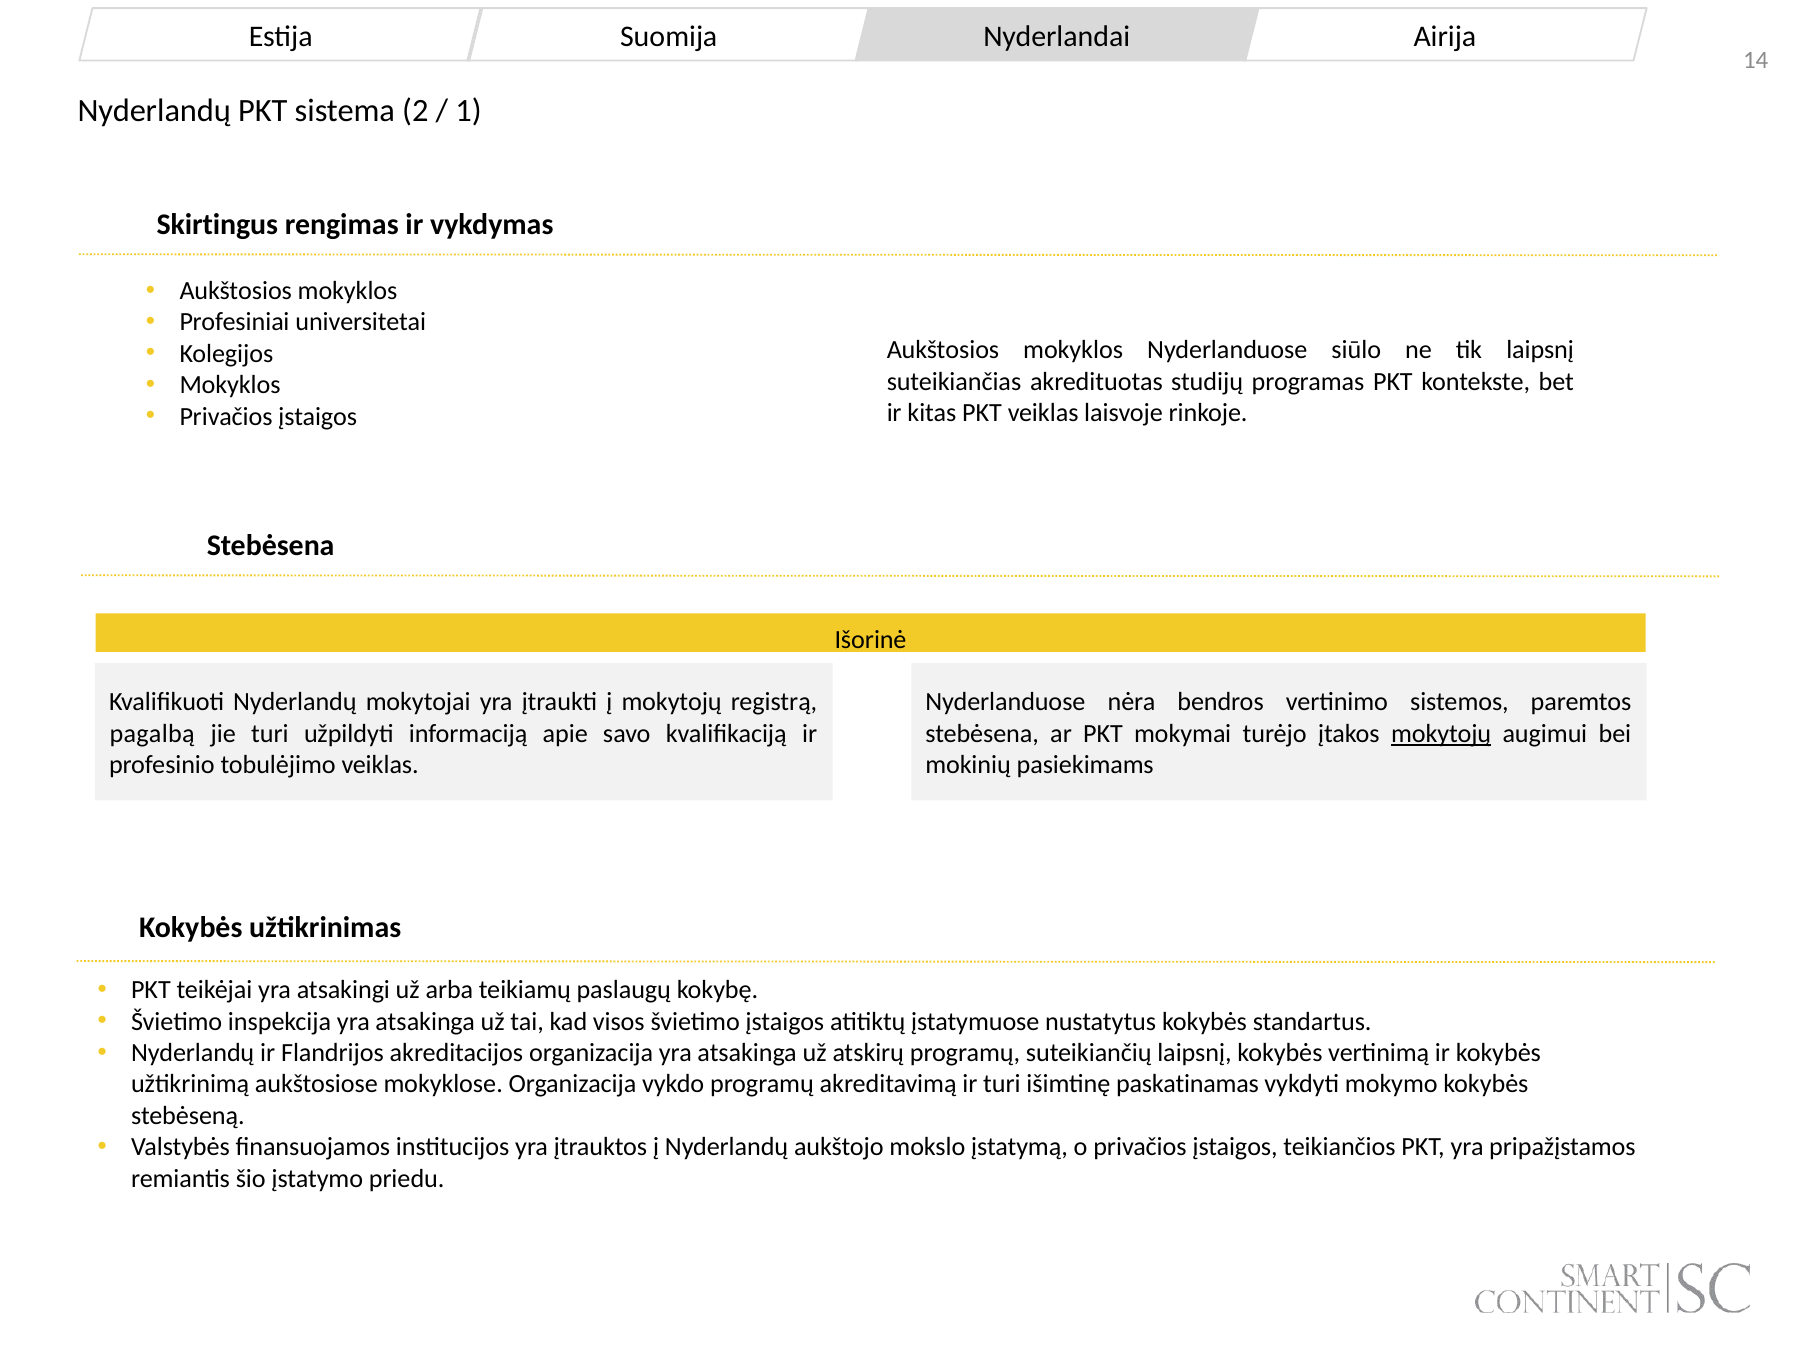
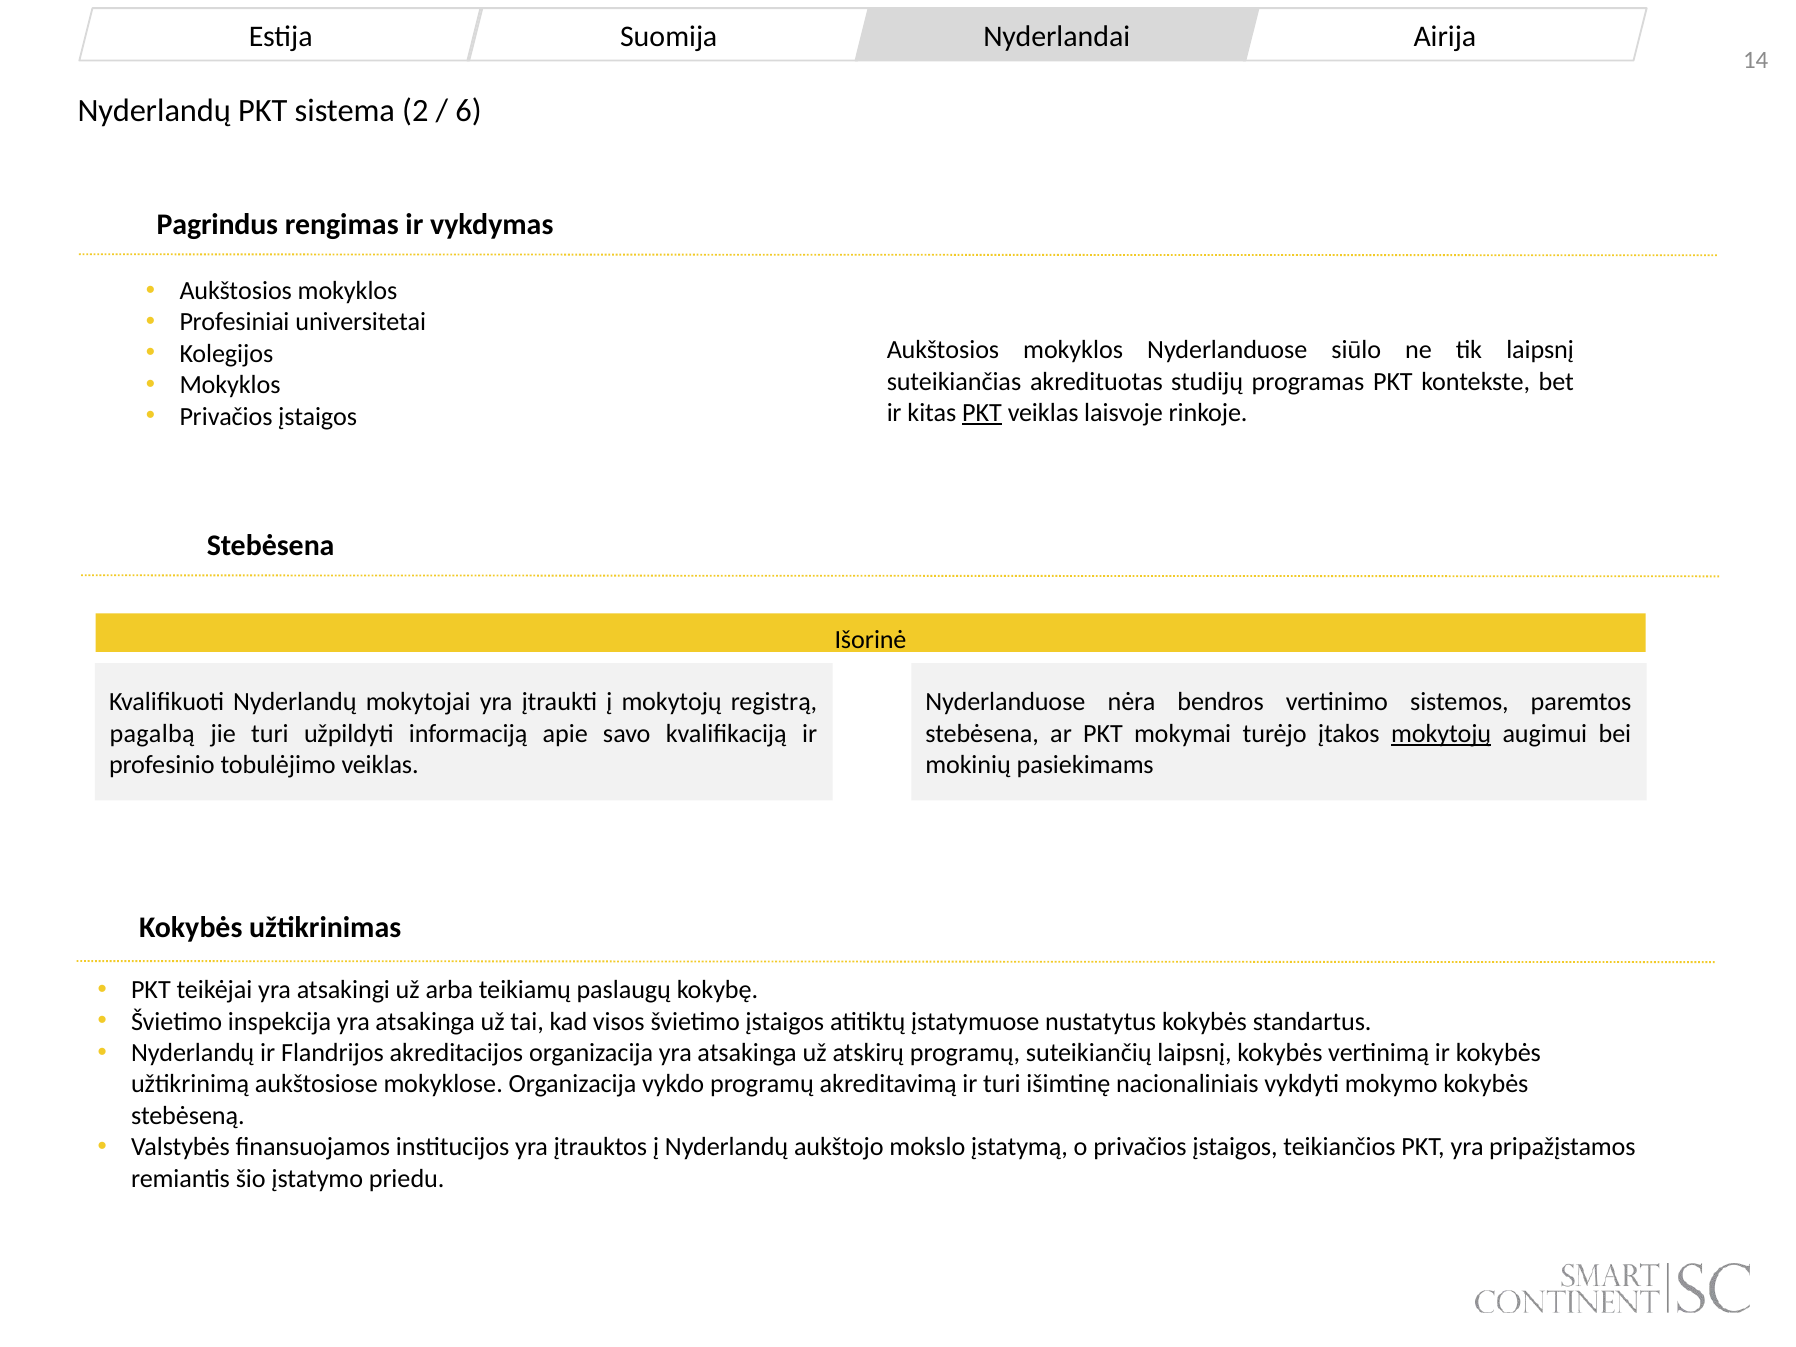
1: 1 -> 6
Skirtingus: Skirtingus -> Pagrindus
PKT at (982, 413) underline: none -> present
paskatinamas: paskatinamas -> nacionaliniais
